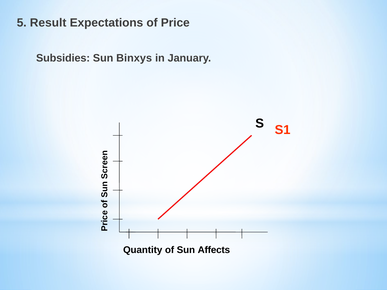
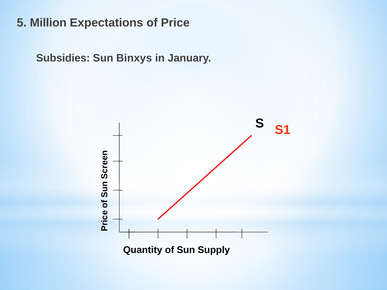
Result: Result -> Million
Affects: Affects -> Supply
